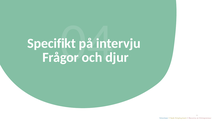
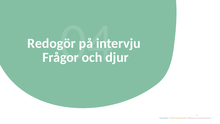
Specifikt: Specifikt -> Redogör
